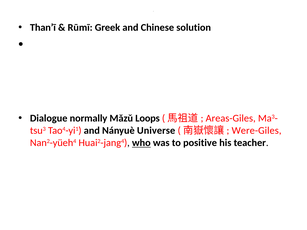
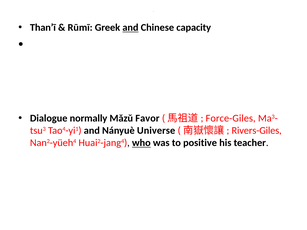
and at (130, 28) underline: none -> present
solution: solution -> capacity
Loops: Loops -> Favor
Areas-Giles: Areas-Giles -> Force-Giles
Were-Giles: Were-Giles -> Rivers-Giles
